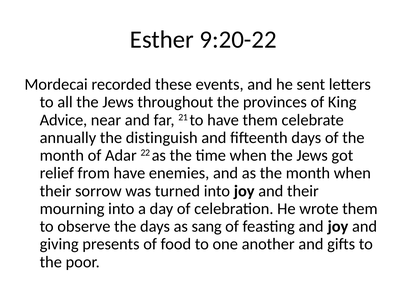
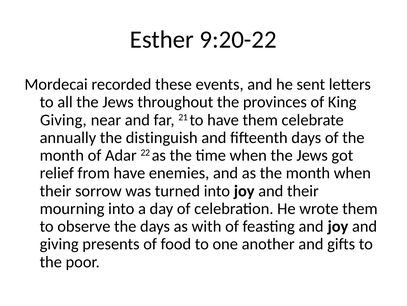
Advice at (63, 120): Advice -> Giving
sang: sang -> with
